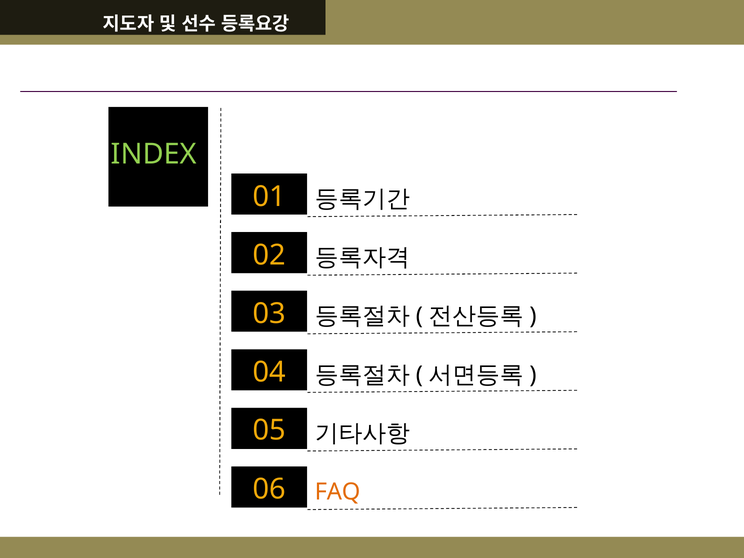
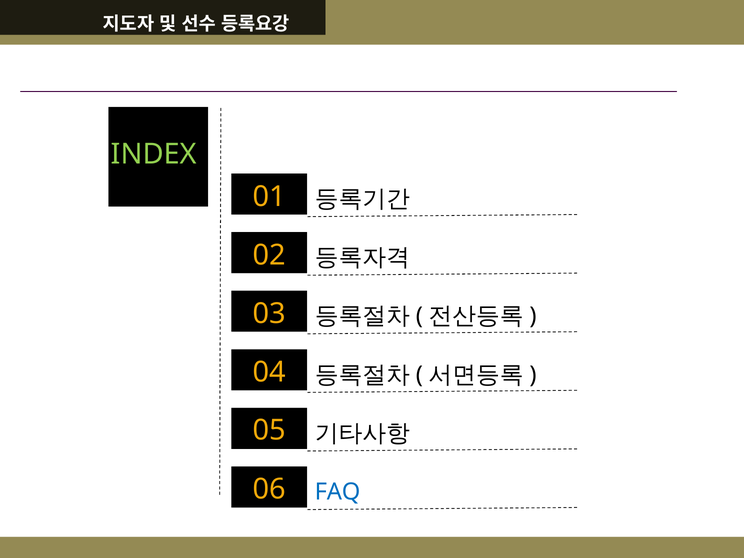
FAQ colour: orange -> blue
